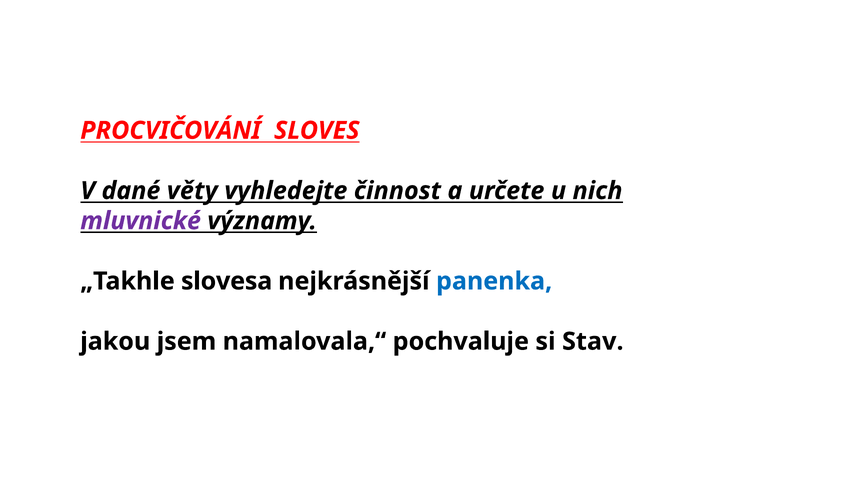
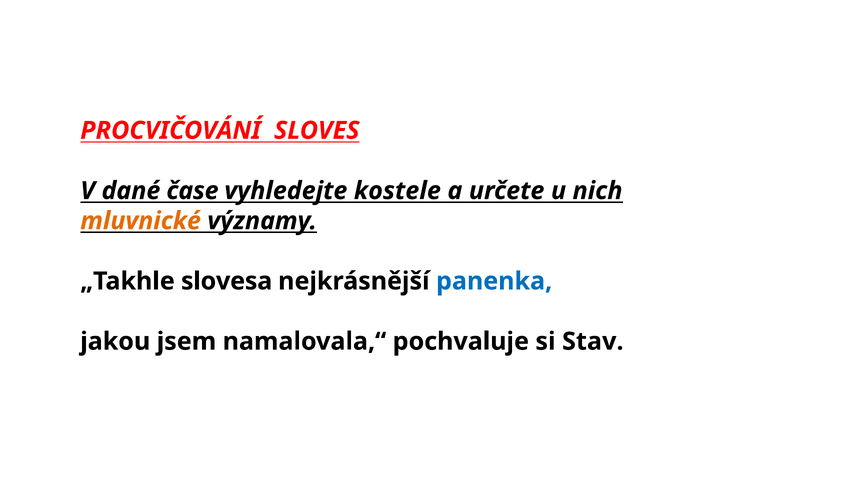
věty: věty -> čase
činnost: činnost -> kostele
mluvnické colour: purple -> orange
